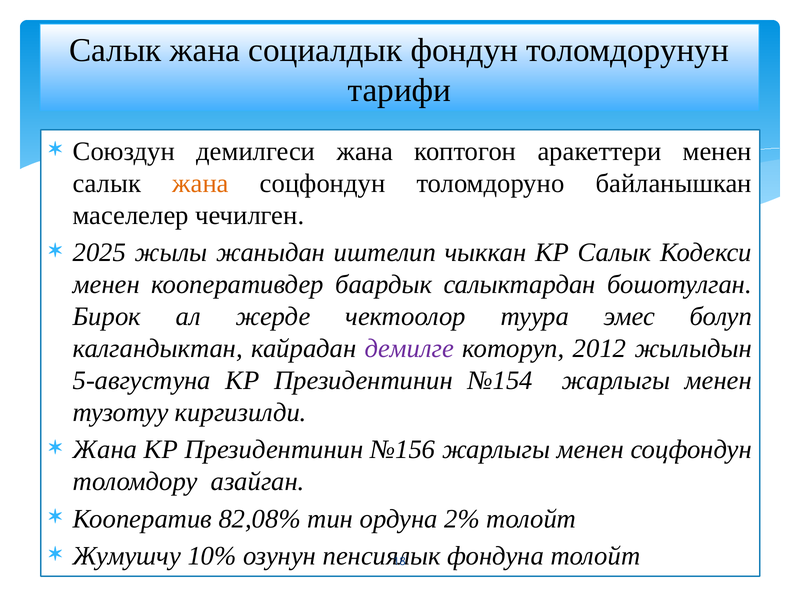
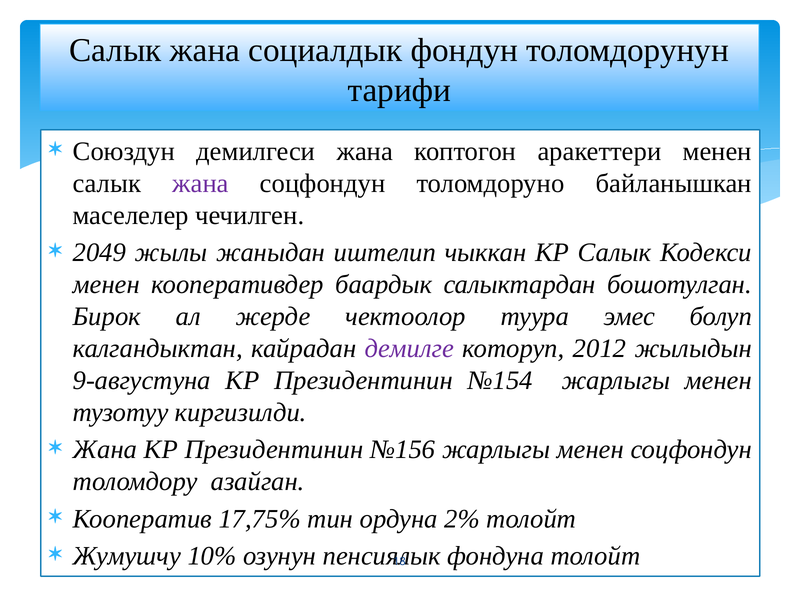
жана at (201, 184) colour: orange -> purple
2025: 2025 -> 2049
5-августуна: 5-августуна -> 9-августуна
82,08%: 82,08% -> 17,75%
